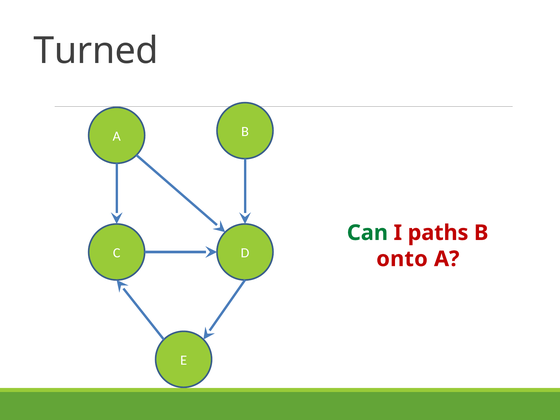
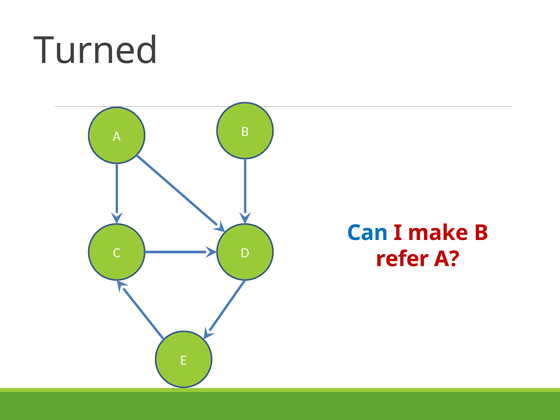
Can colour: green -> blue
paths: paths -> make
onto: onto -> refer
